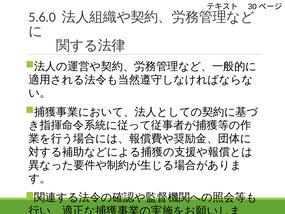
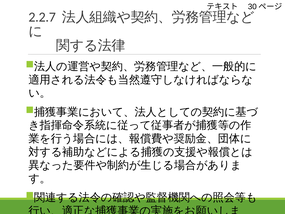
5.6.0: 5.6.0 -> 2.2.7
